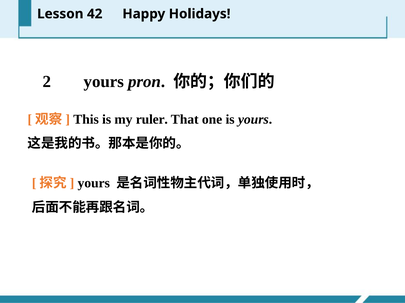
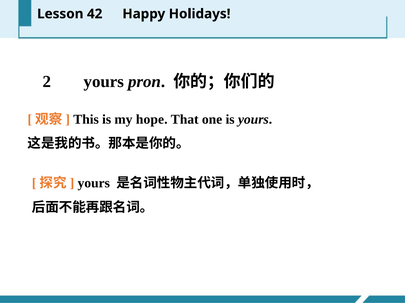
ruler: ruler -> hope
